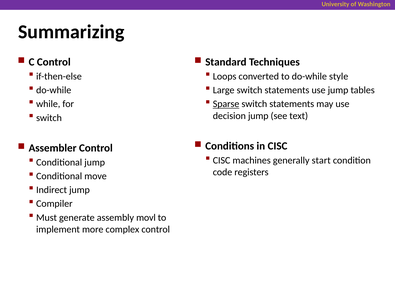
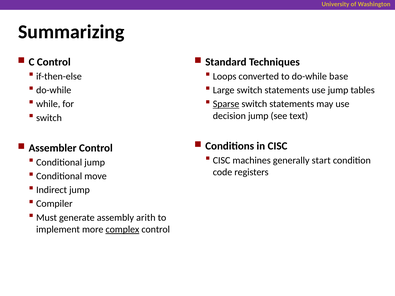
style: style -> base
movl: movl -> arith
complex underline: none -> present
